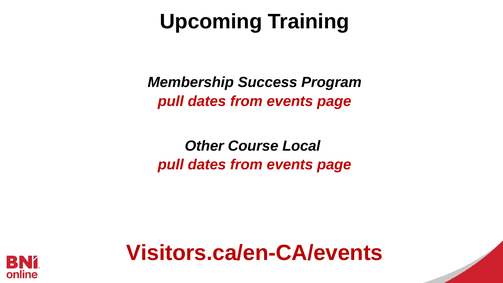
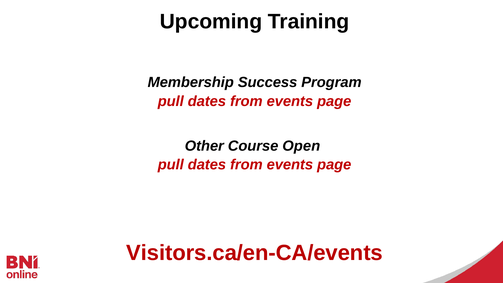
Local: Local -> Open
